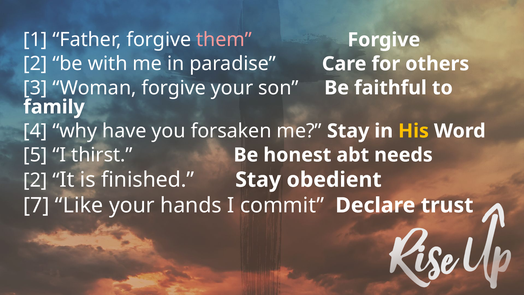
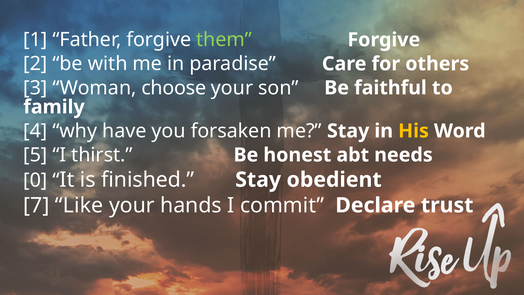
them colour: pink -> light green
Woman forgive: forgive -> choose
2 at (35, 180): 2 -> 0
